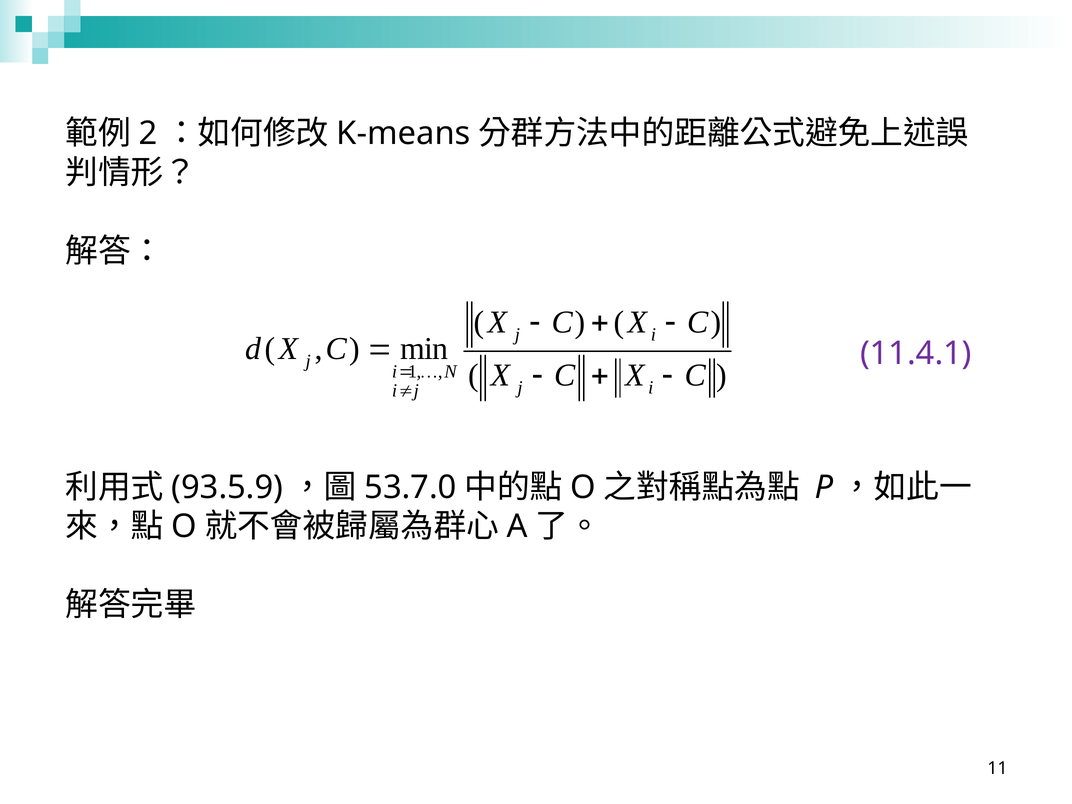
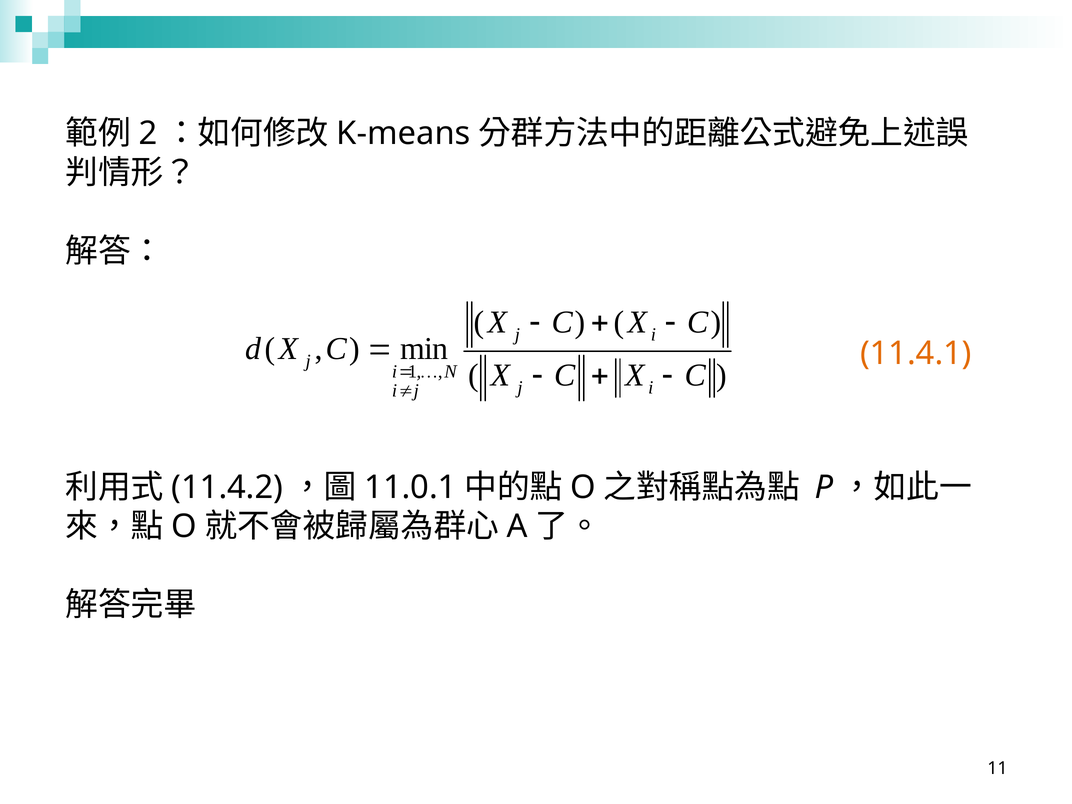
11.4.1 colour: purple -> orange
93.5.9: 93.5.9 -> 11.4.2
53.7.0: 53.7.0 -> 11.0.1
